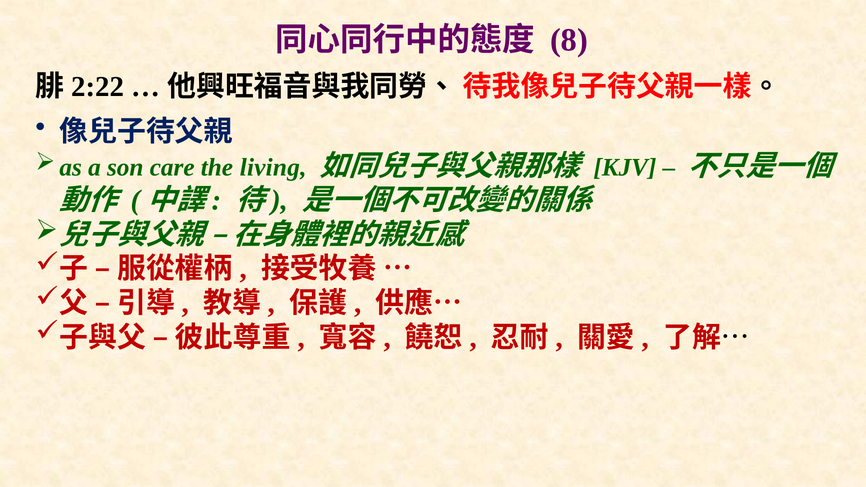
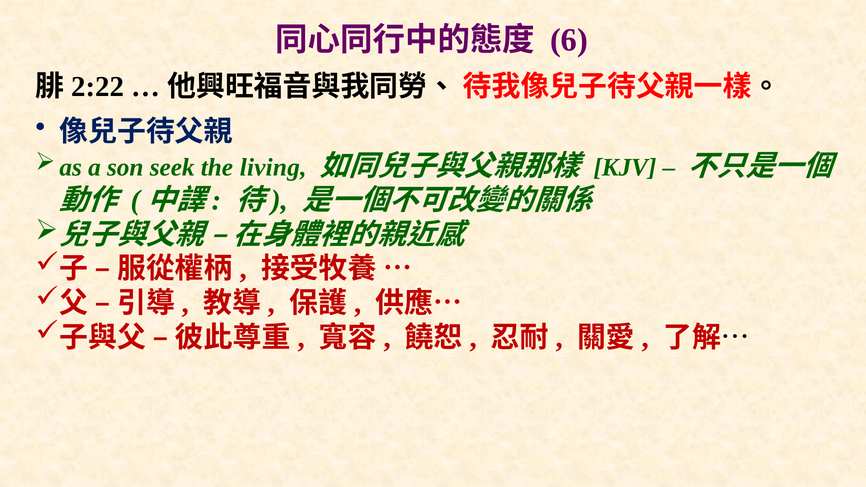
8: 8 -> 6
care: care -> seek
